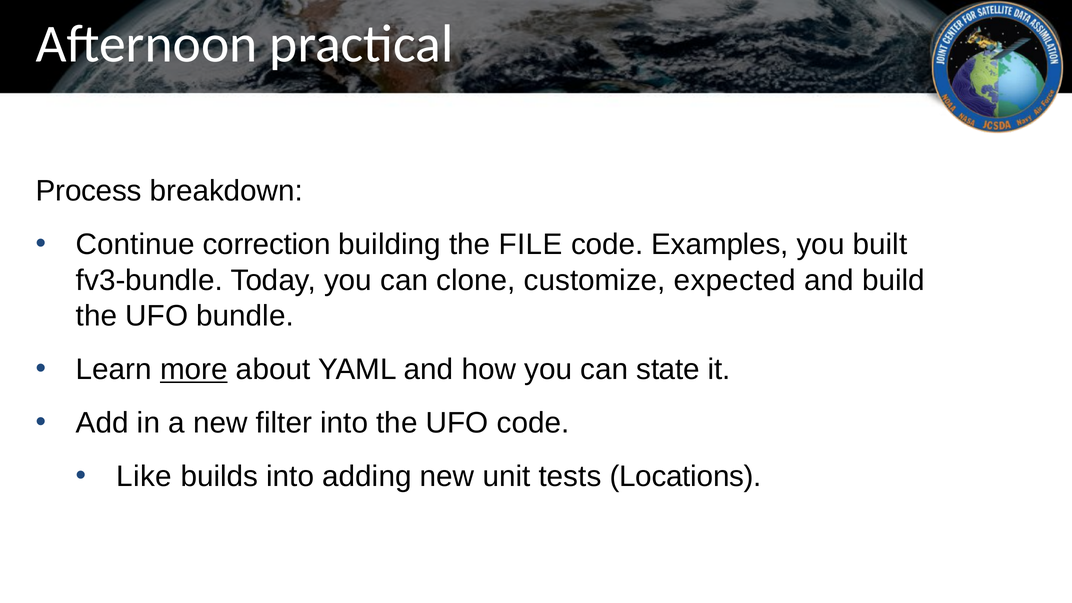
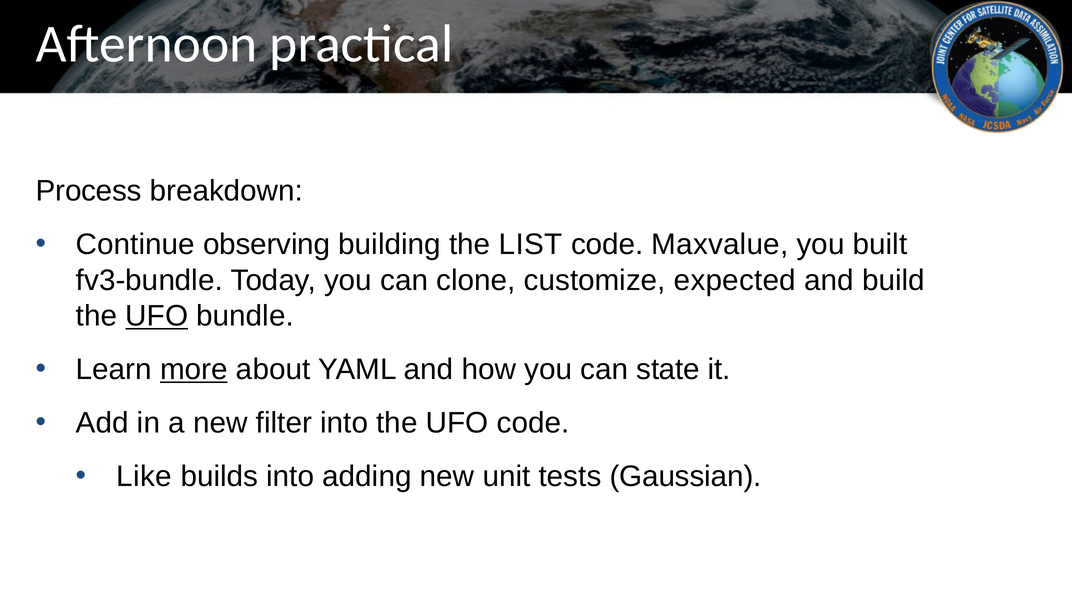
correction: correction -> observing
FILE: FILE -> LIST
Examples: Examples -> Maxvalue
UFO at (157, 316) underline: none -> present
Locations: Locations -> Gaussian
